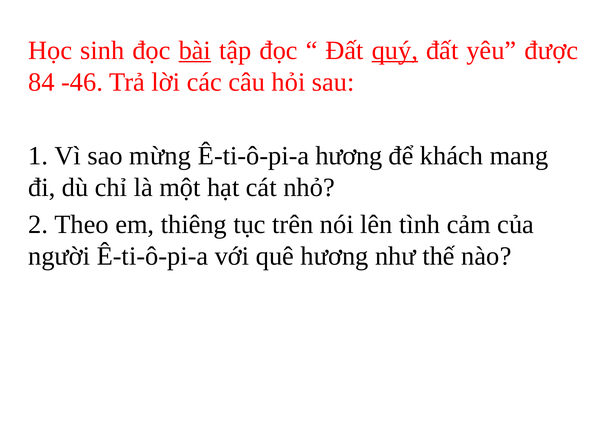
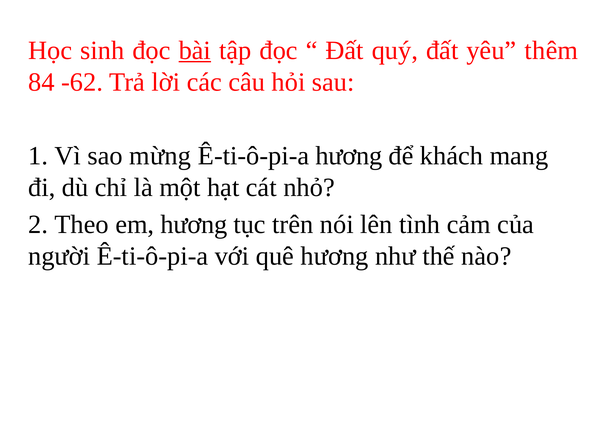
quý underline: present -> none
được: được -> thêm
-46: -46 -> -62
em thiêng: thiêng -> hương
